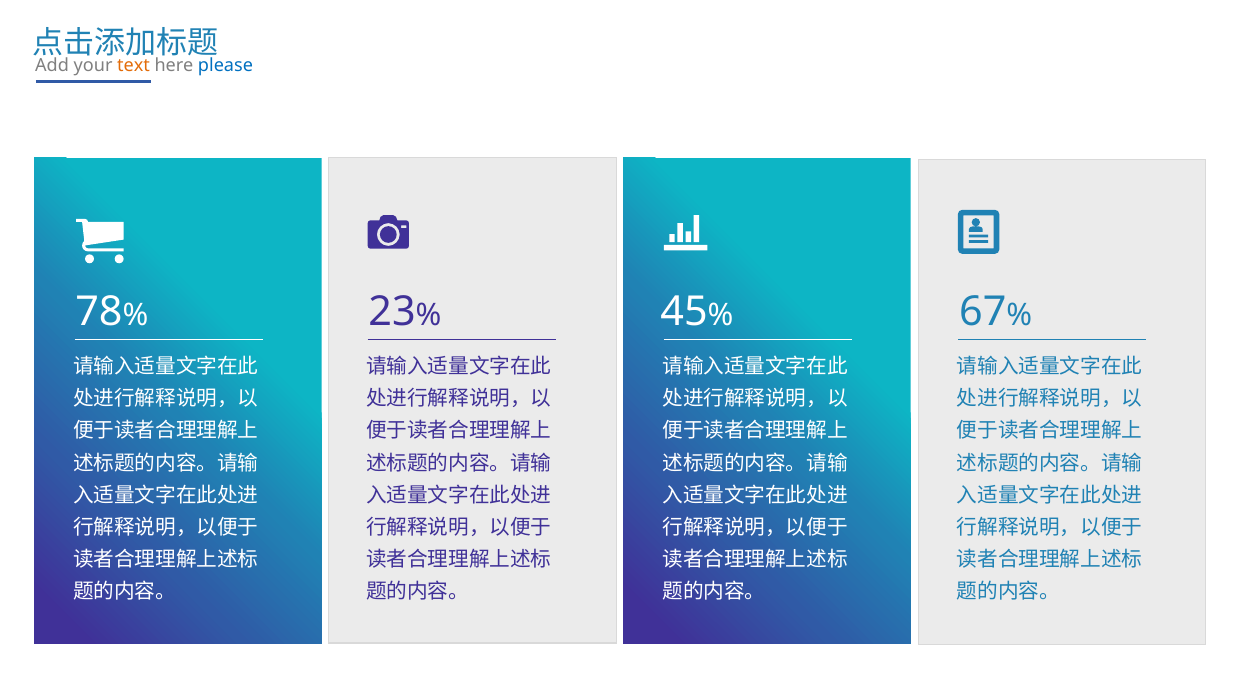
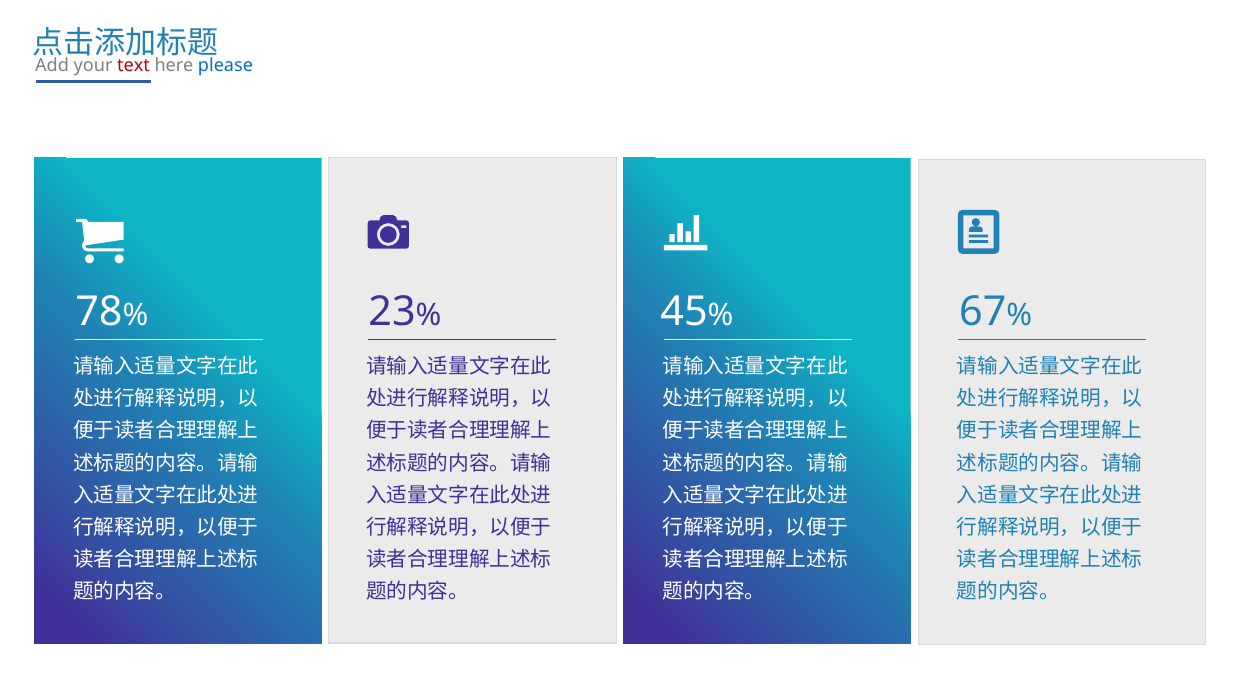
text colour: orange -> red
